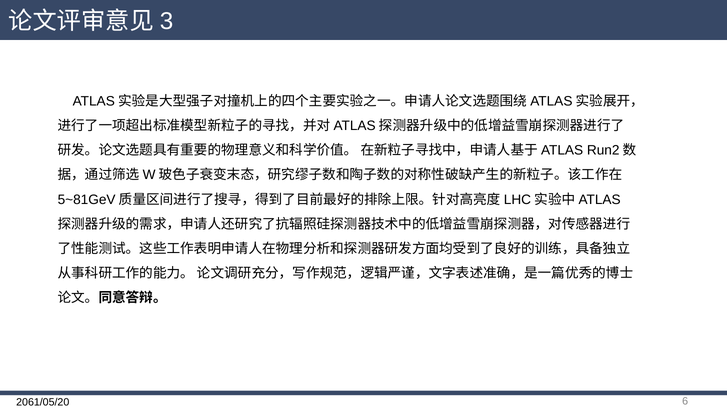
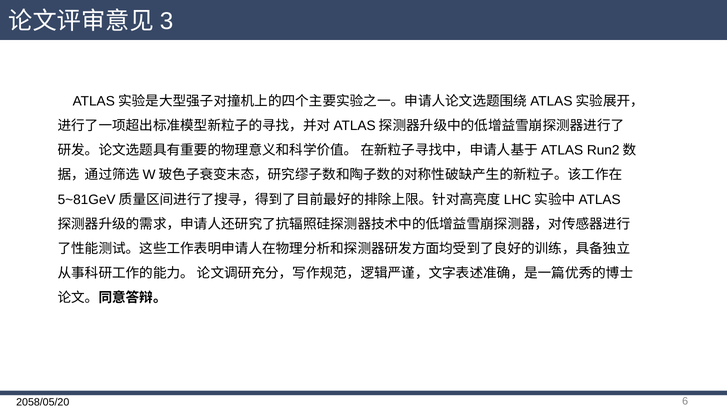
2061/05/20: 2061/05/20 -> 2058/05/20
